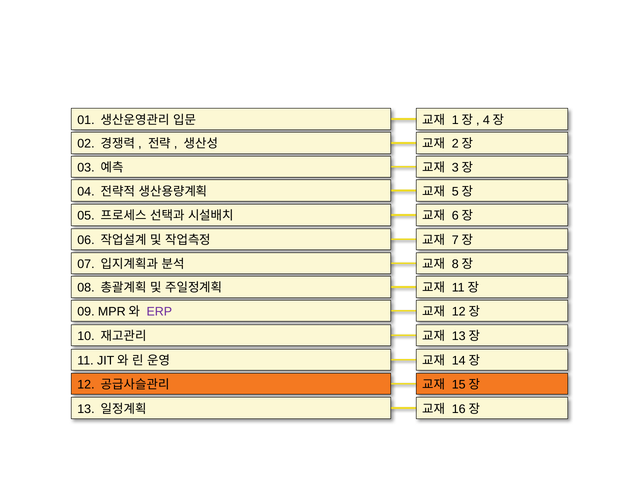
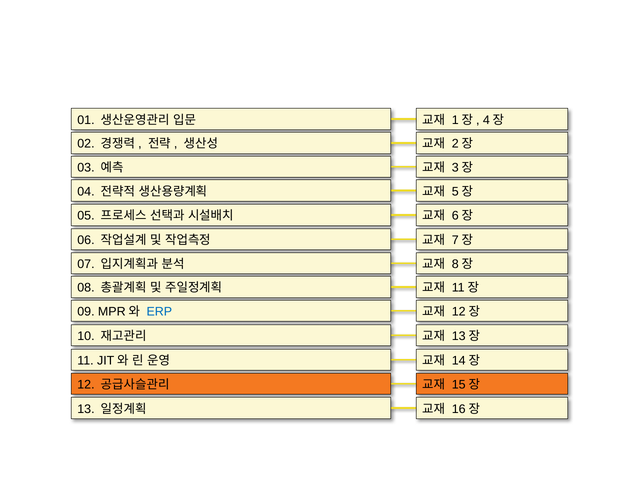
ERP colour: purple -> blue
